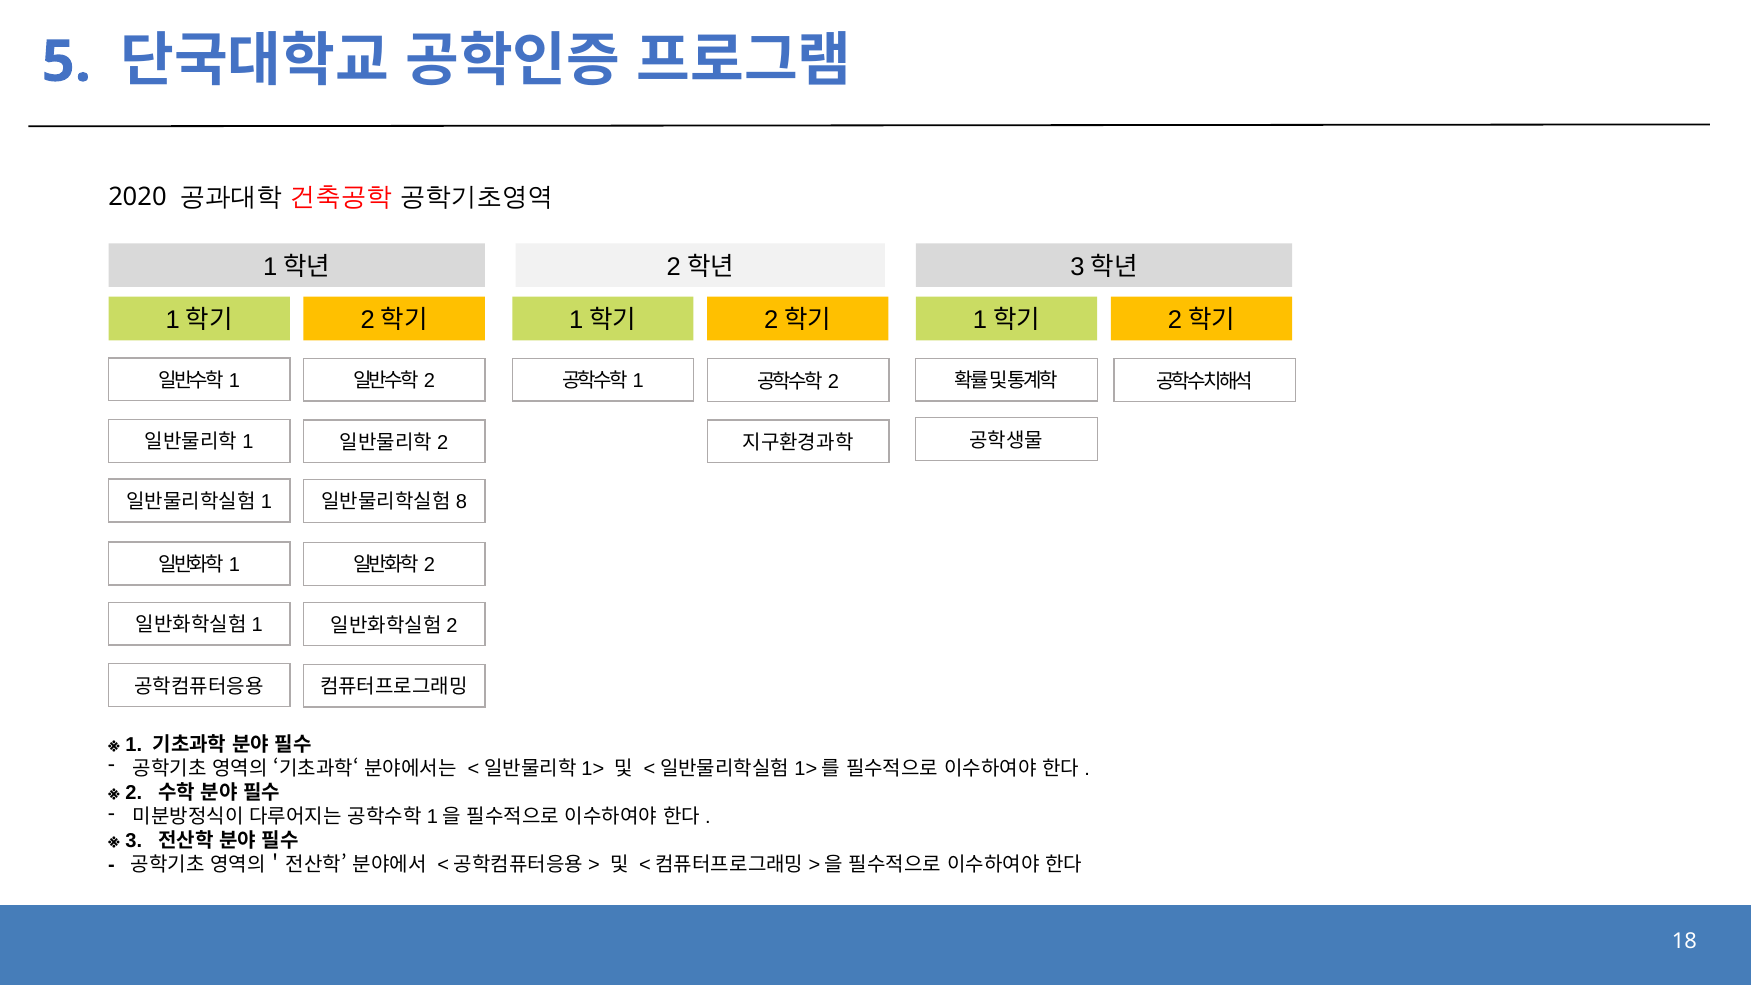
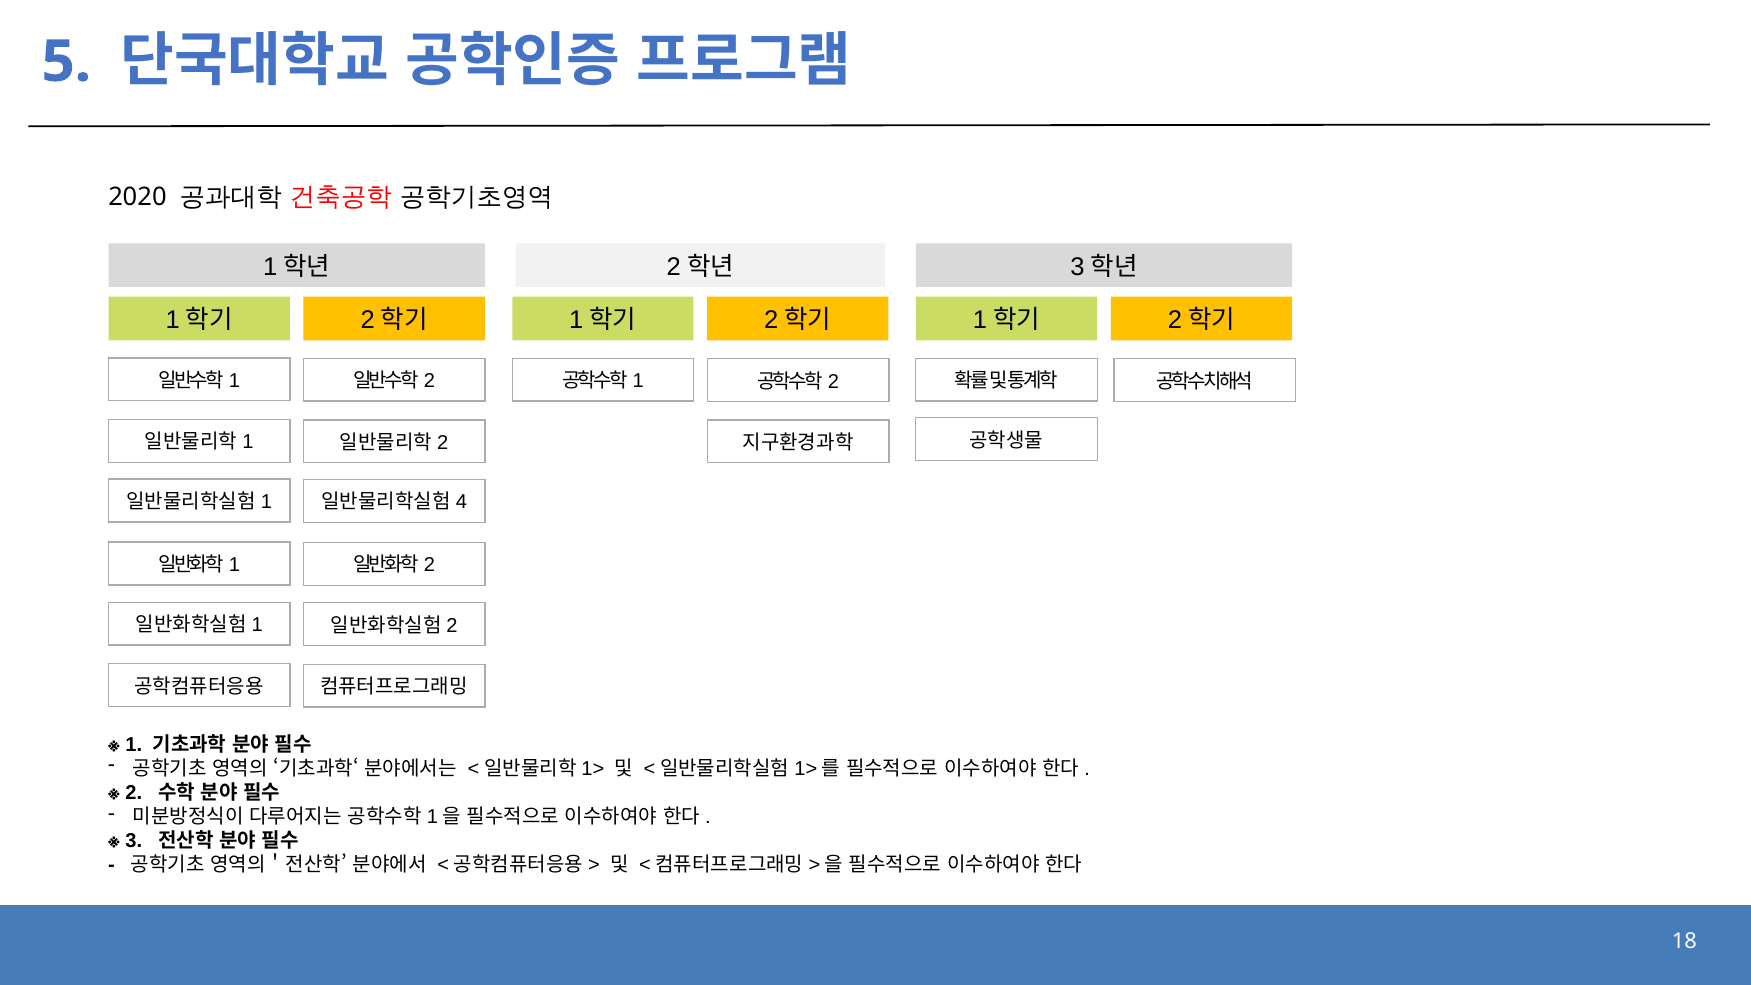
8: 8 -> 4
